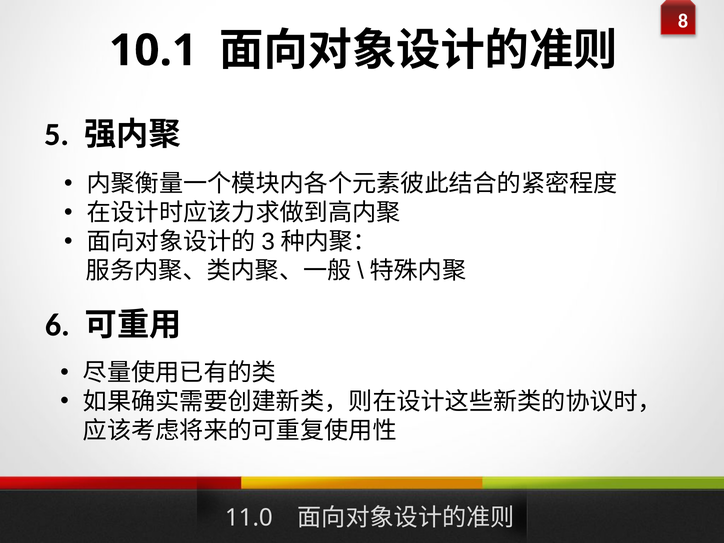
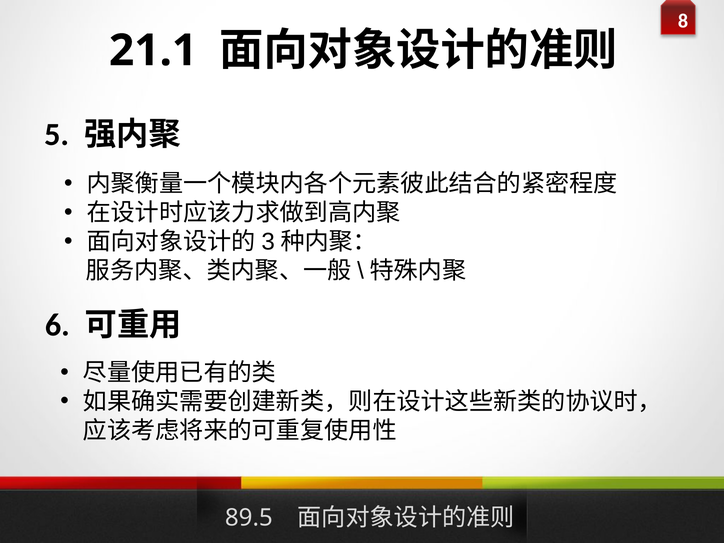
10.1: 10.1 -> 21.1
11.0: 11.0 -> 89.5
